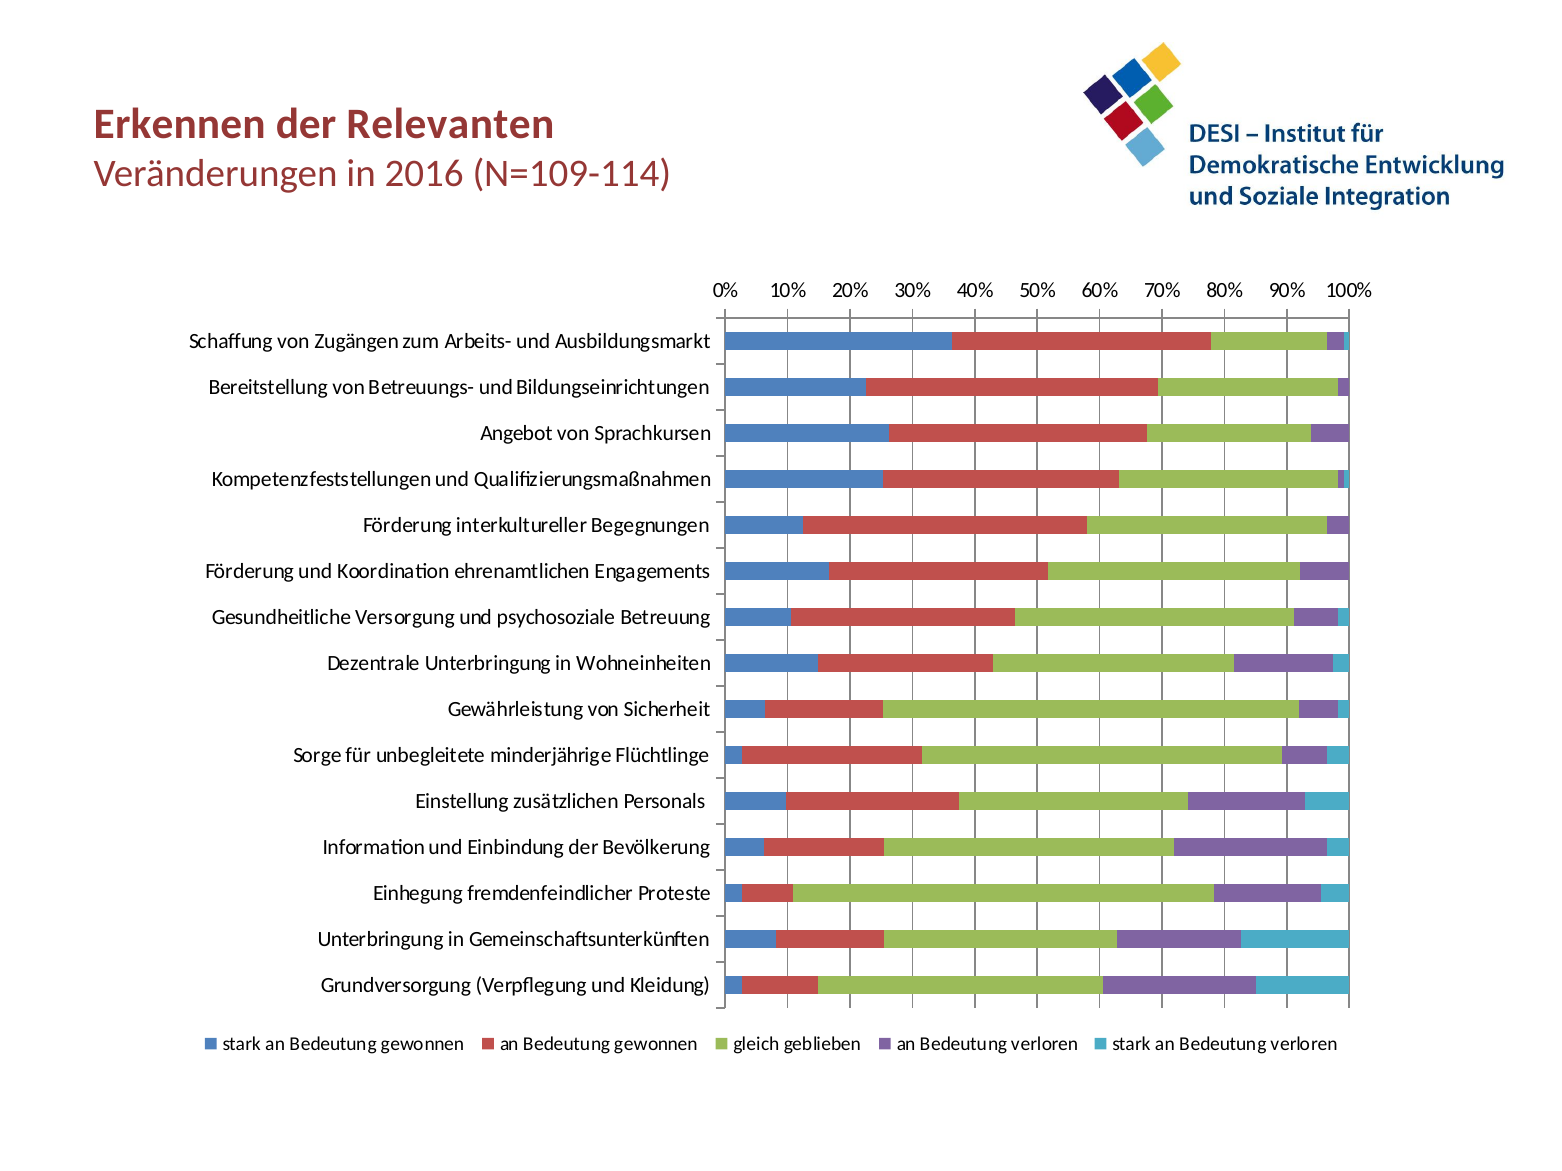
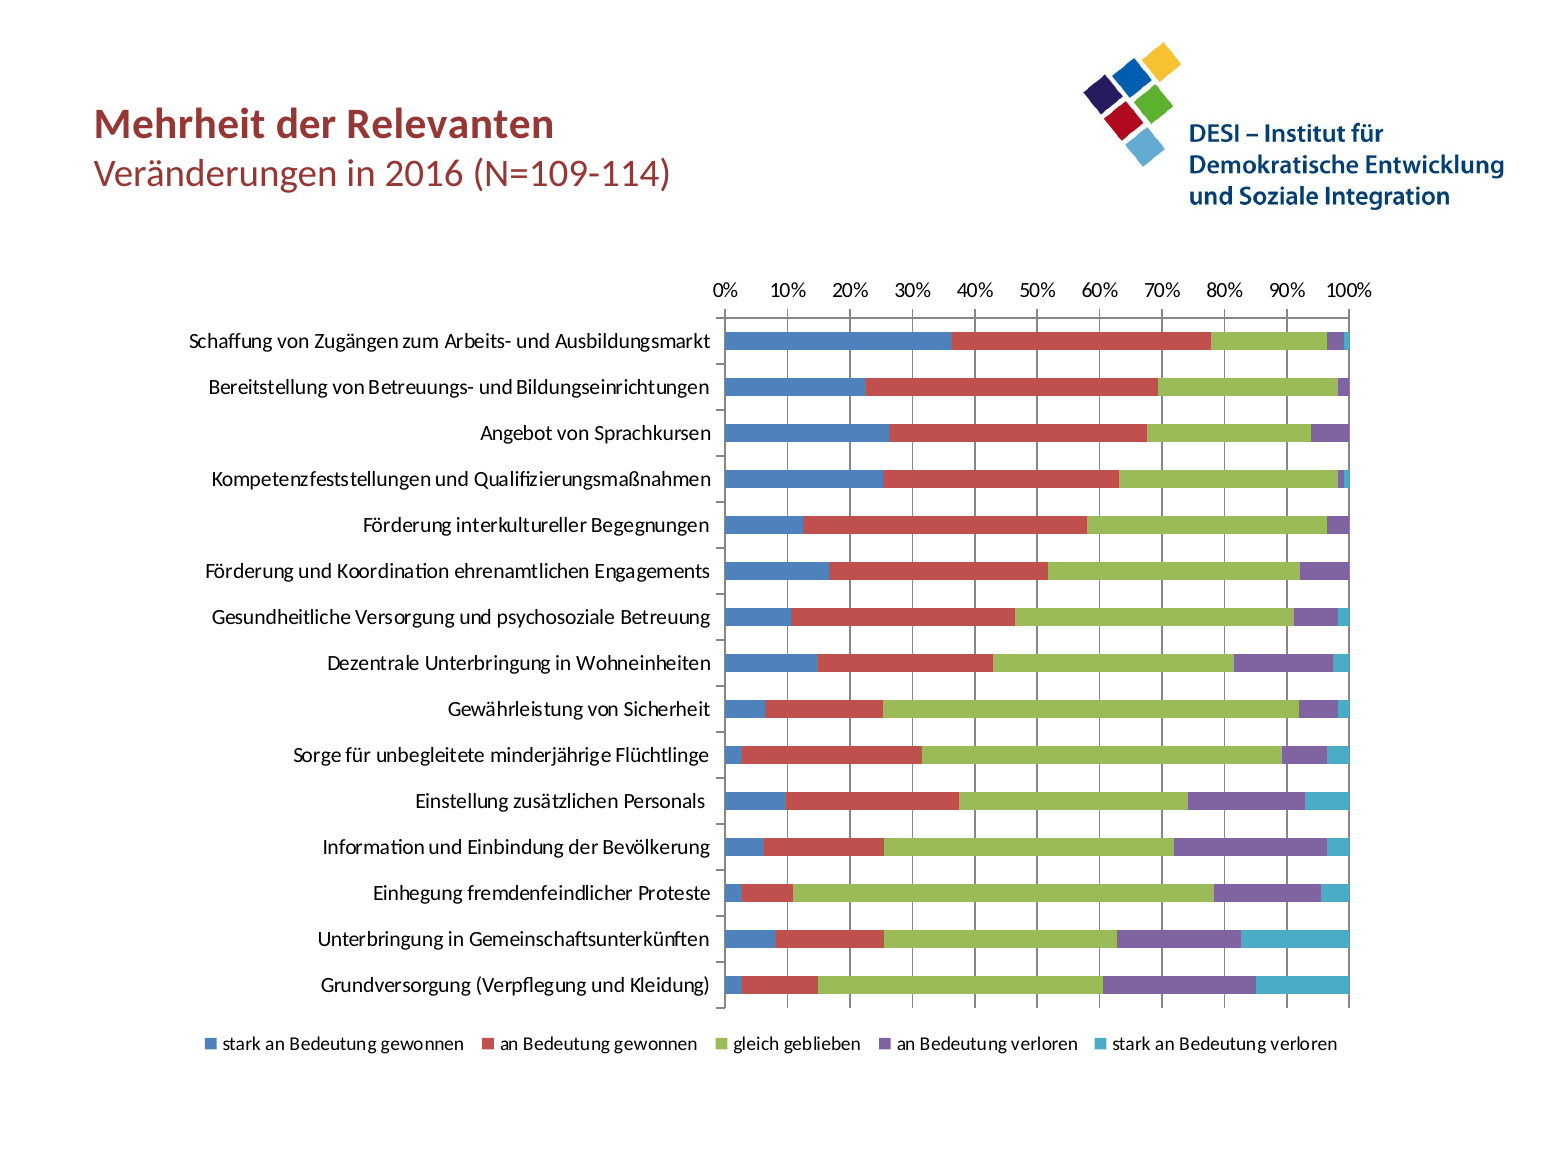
Erkennen: Erkennen -> Mehrheit
